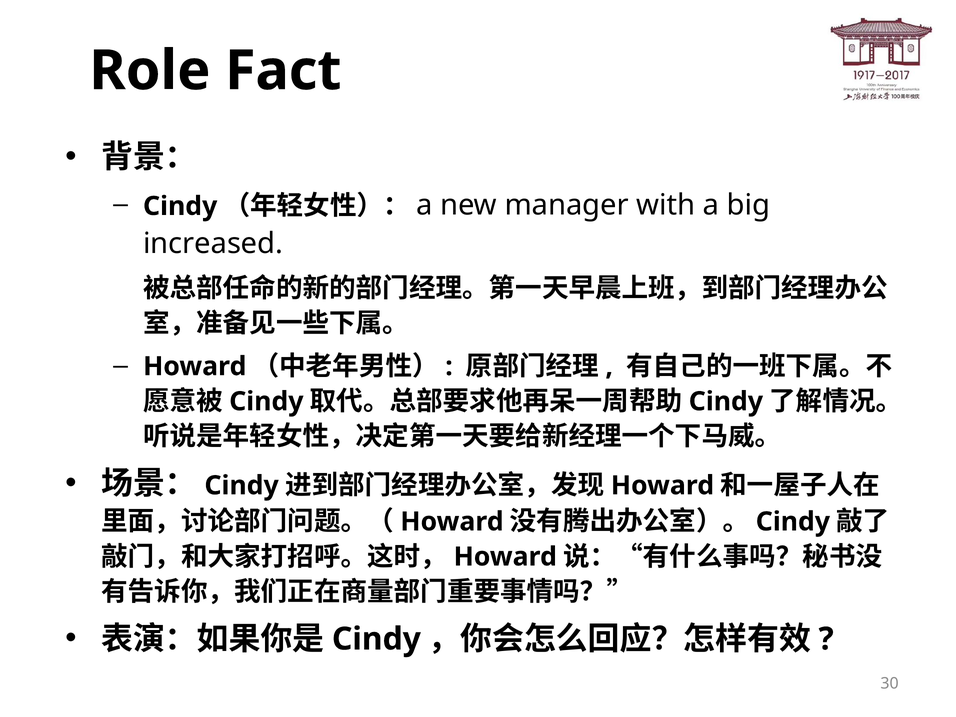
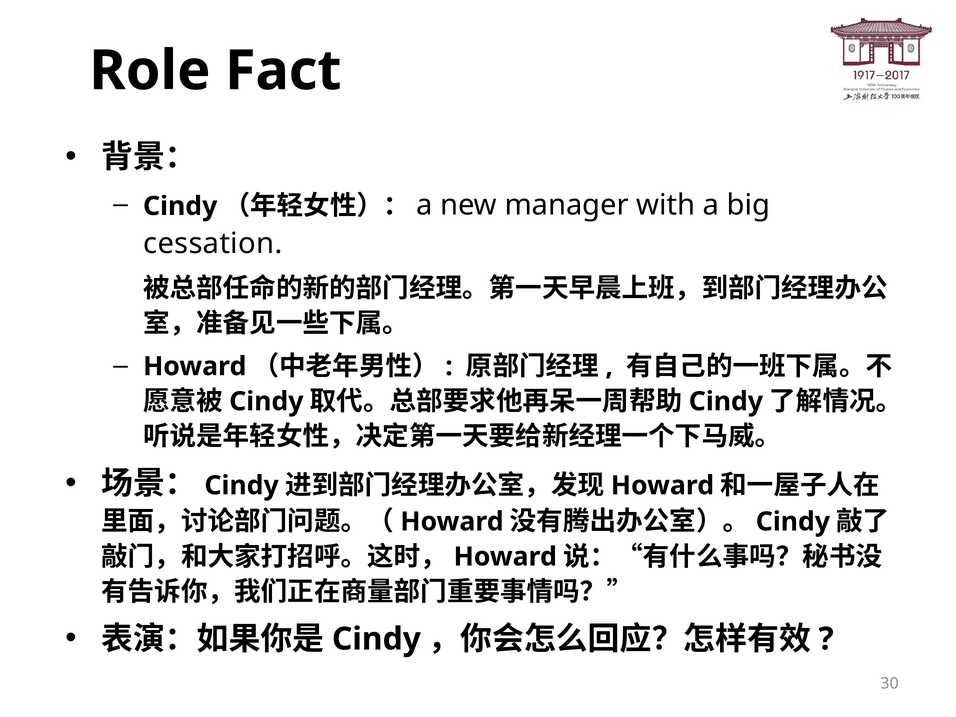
increased: increased -> cessation
